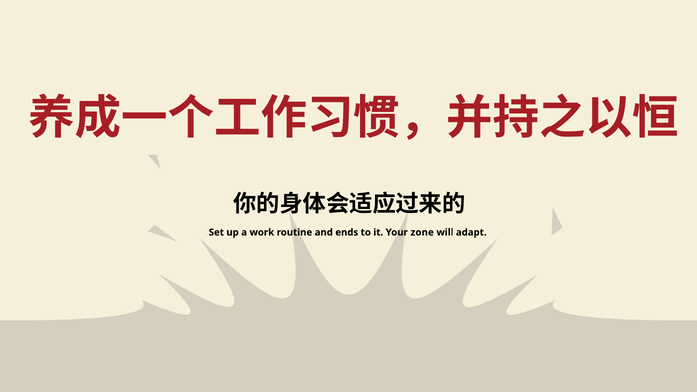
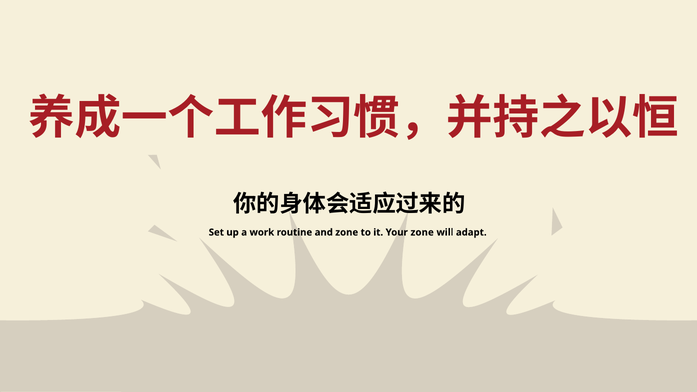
and ends: ends -> zone
